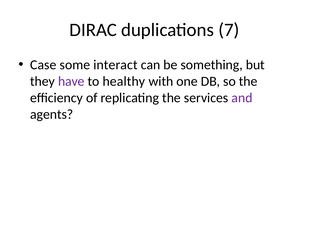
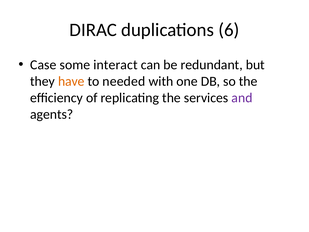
7: 7 -> 6
something: something -> redundant
have colour: purple -> orange
healthy: healthy -> needed
